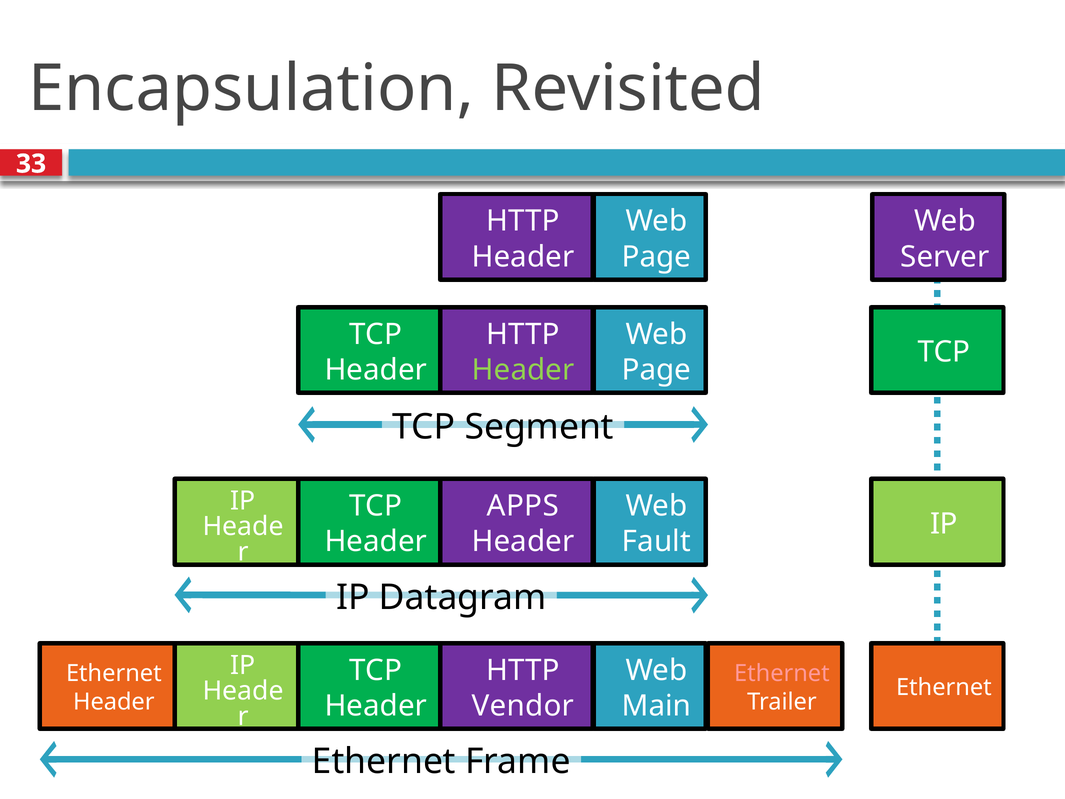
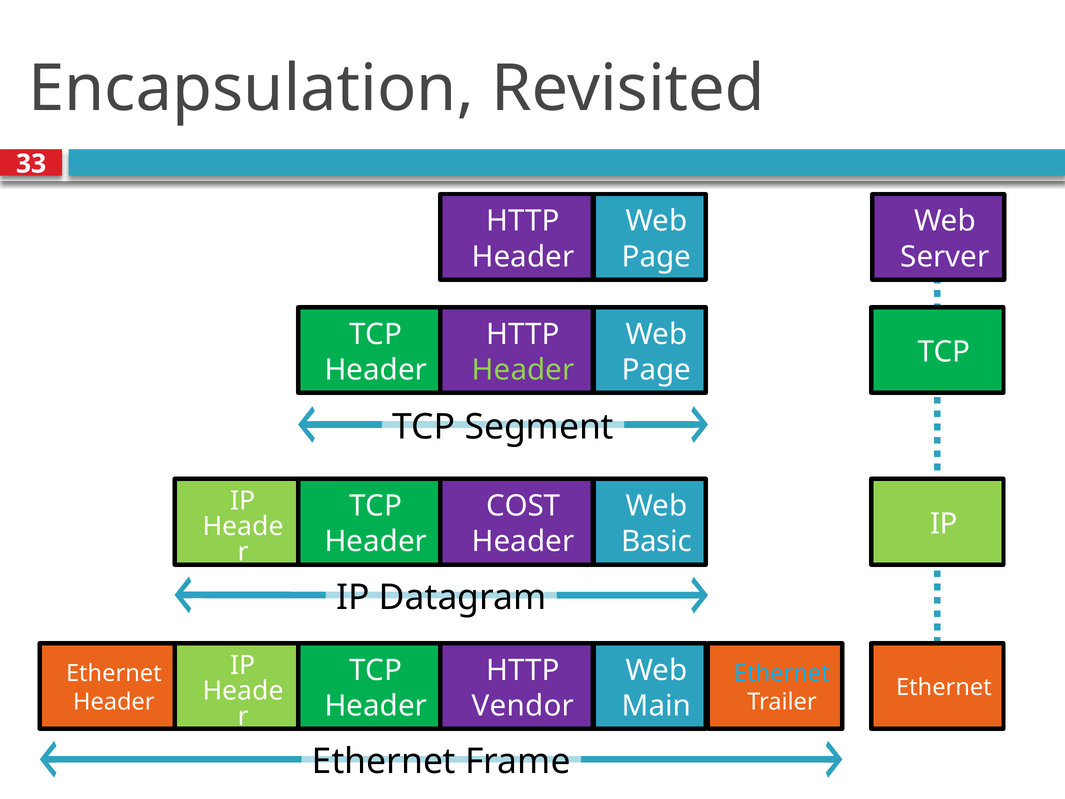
APPS: APPS -> COST
Fault: Fault -> Basic
Ethernet at (782, 673) colour: pink -> light blue
